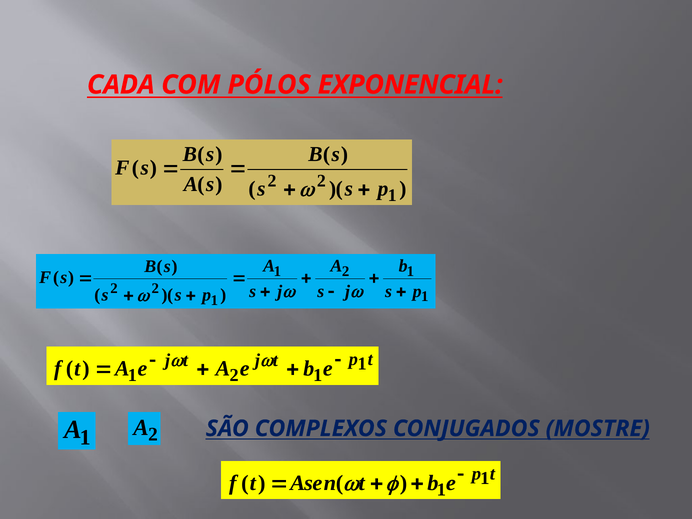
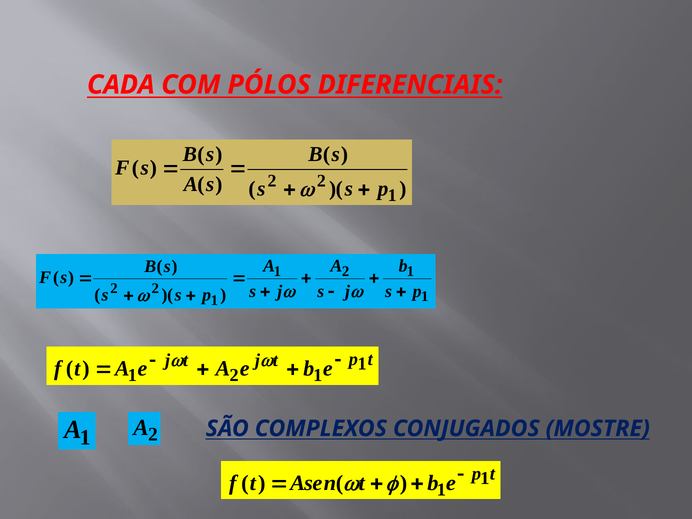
EXPONENCIAL: EXPONENCIAL -> DIFERENCIAIS
